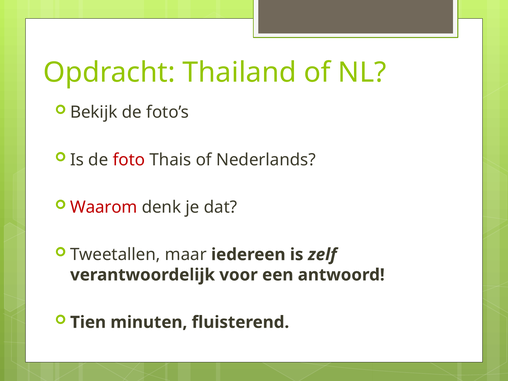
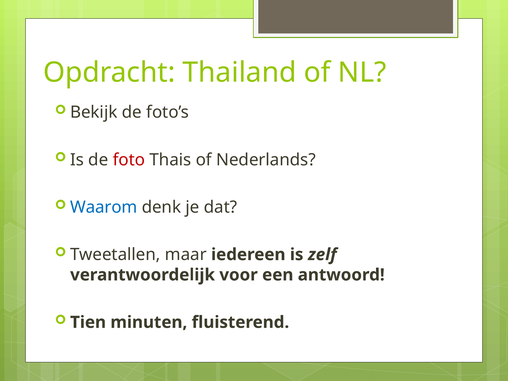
Waarom colour: red -> blue
